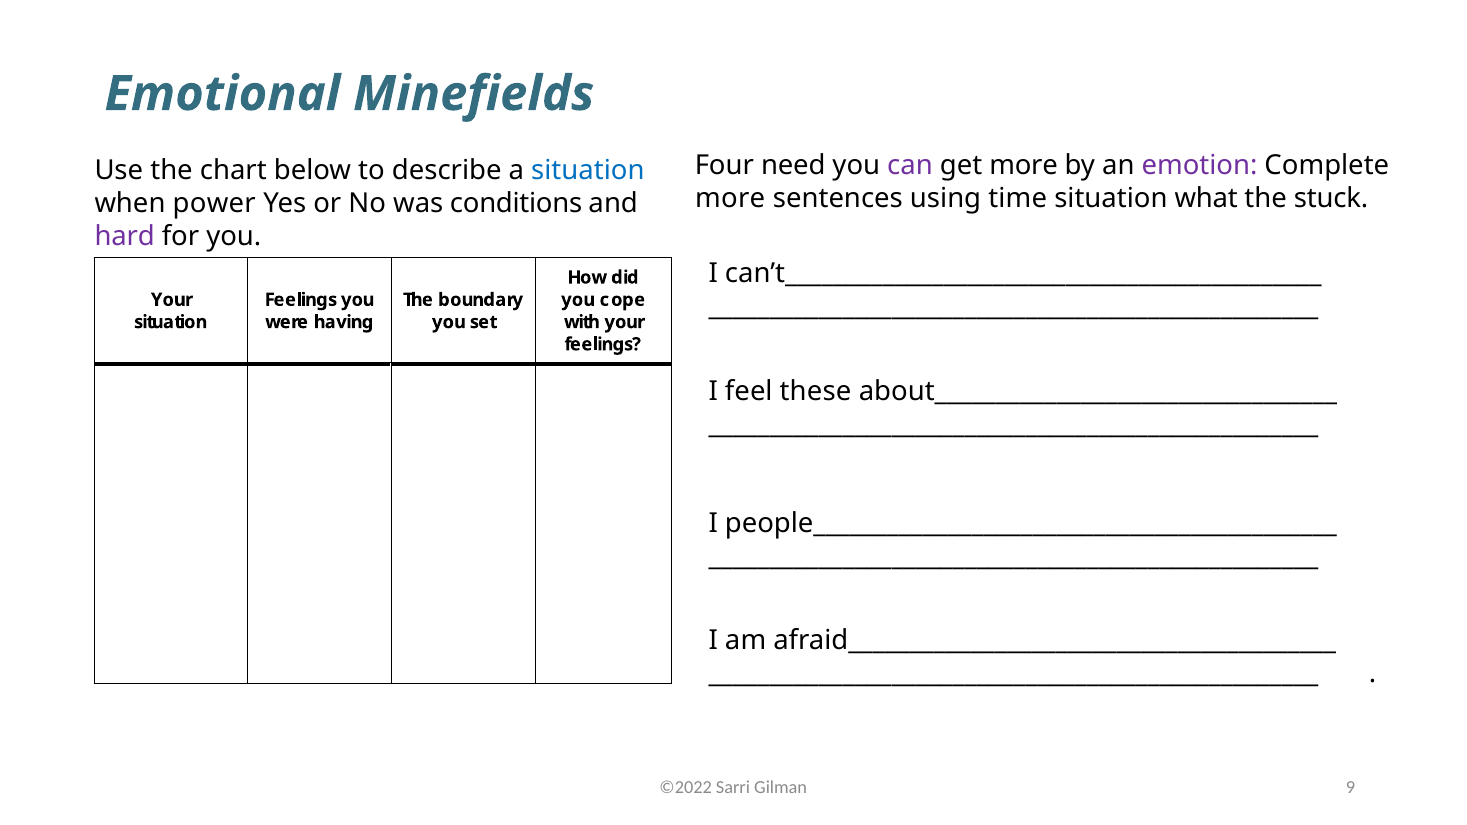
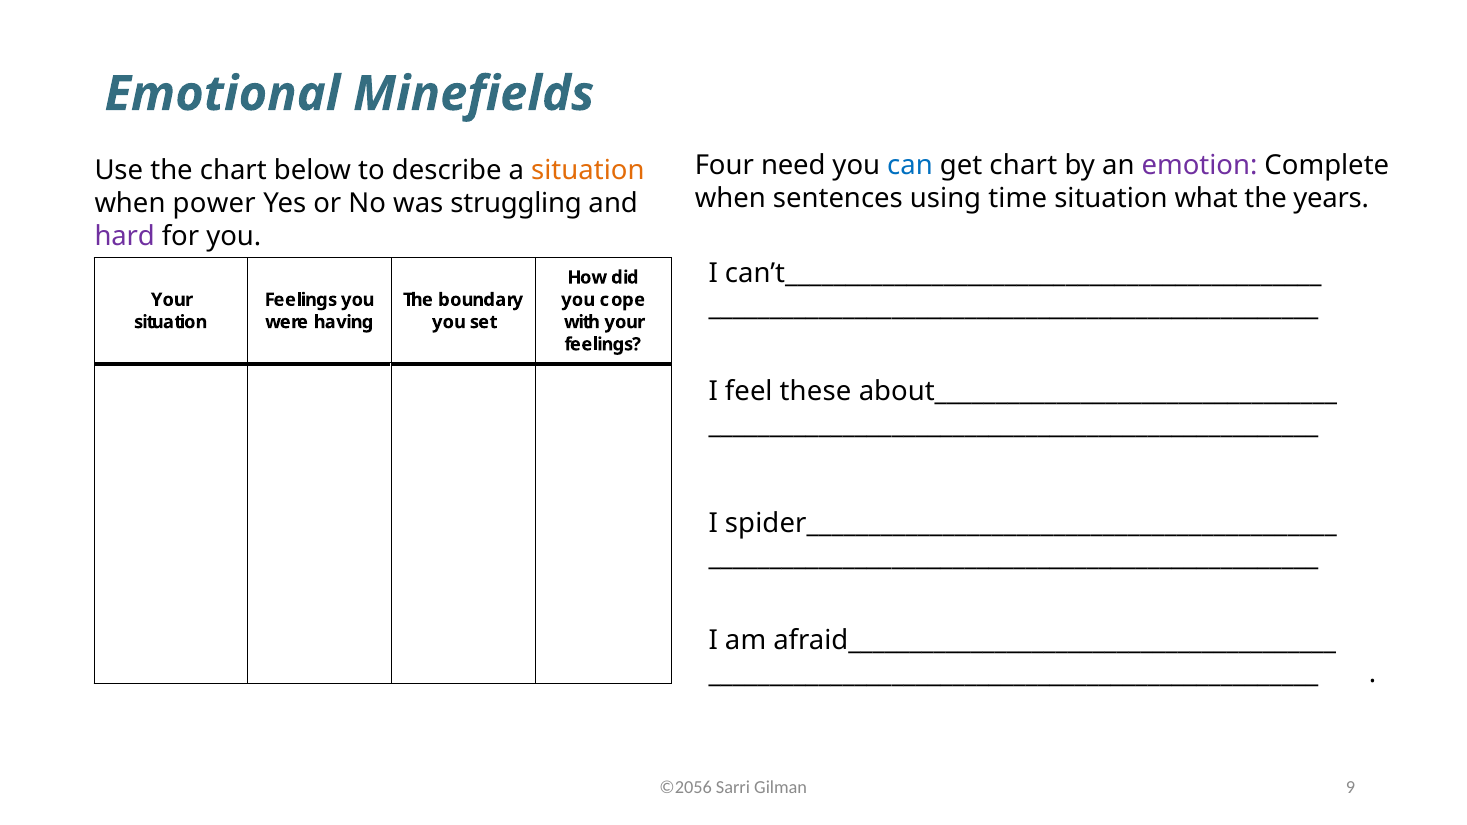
can colour: purple -> blue
get more: more -> chart
situation at (588, 170) colour: blue -> orange
more at (730, 199): more -> when
stuck: stuck -> years
conditions: conditions -> struggling
people___________________________________________: people___________________________________________ -> spider___________________________________________
©2022: ©2022 -> ©2056
